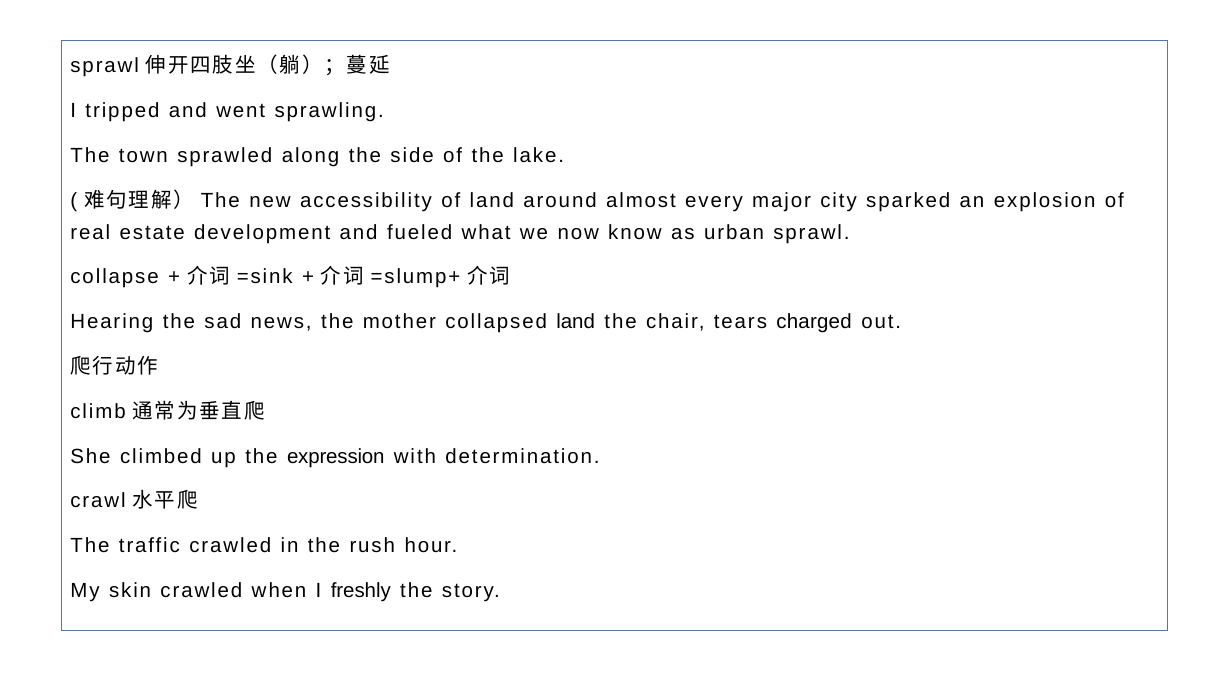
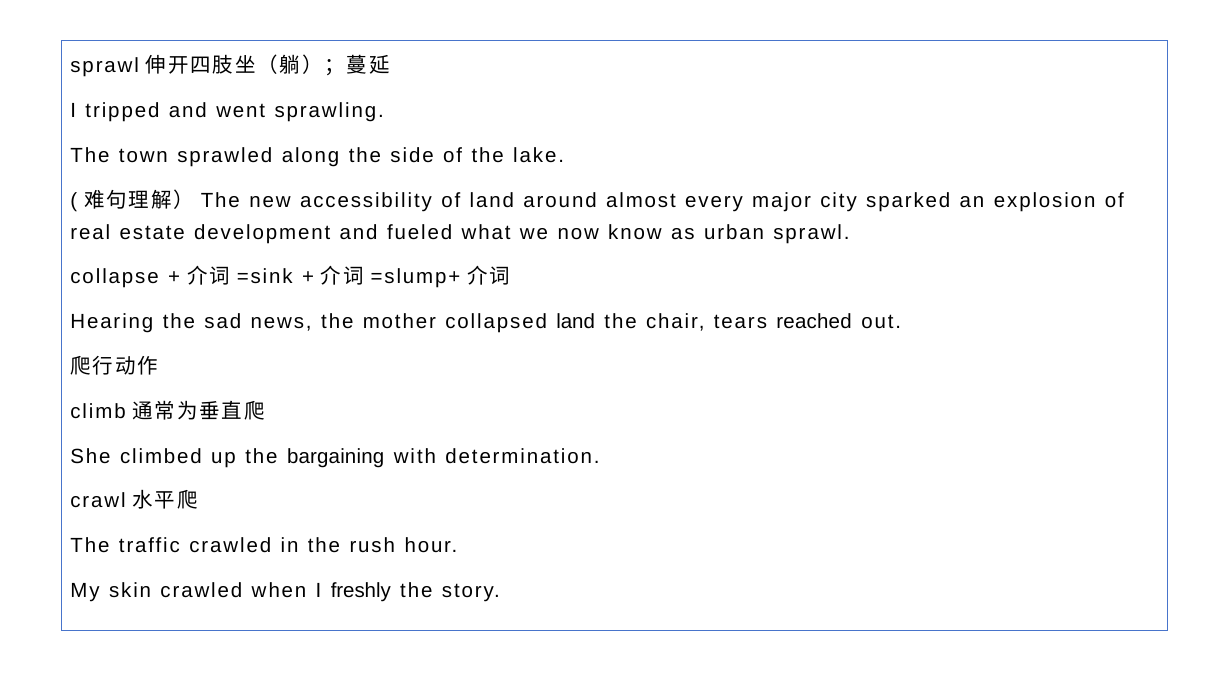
charged: charged -> reached
expression: expression -> bargaining
